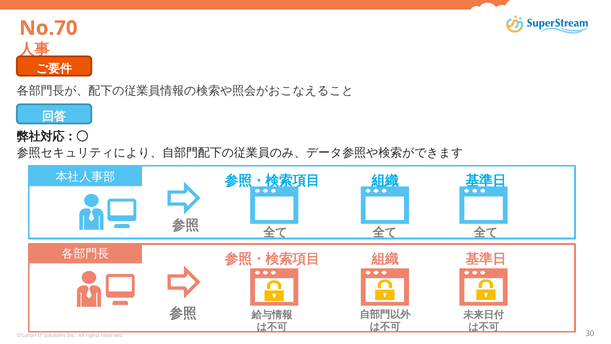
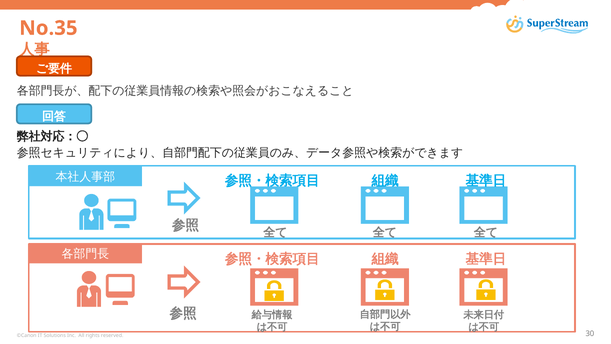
No.70: No.70 -> No.35
